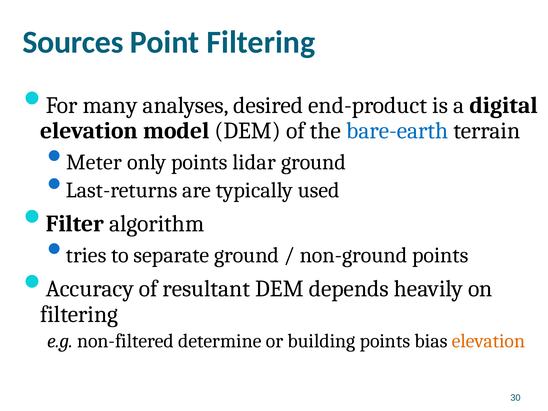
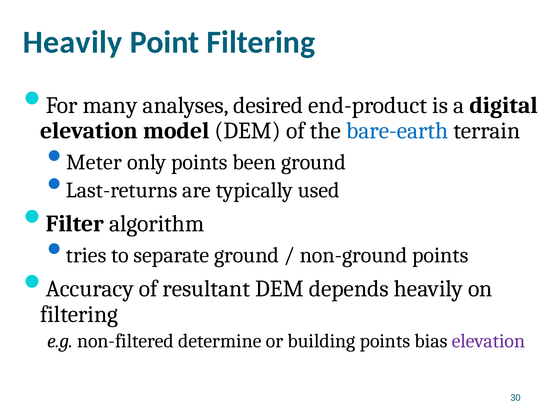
Sources at (73, 42): Sources -> Heavily
lidar: lidar -> been
elevation at (488, 341) colour: orange -> purple
